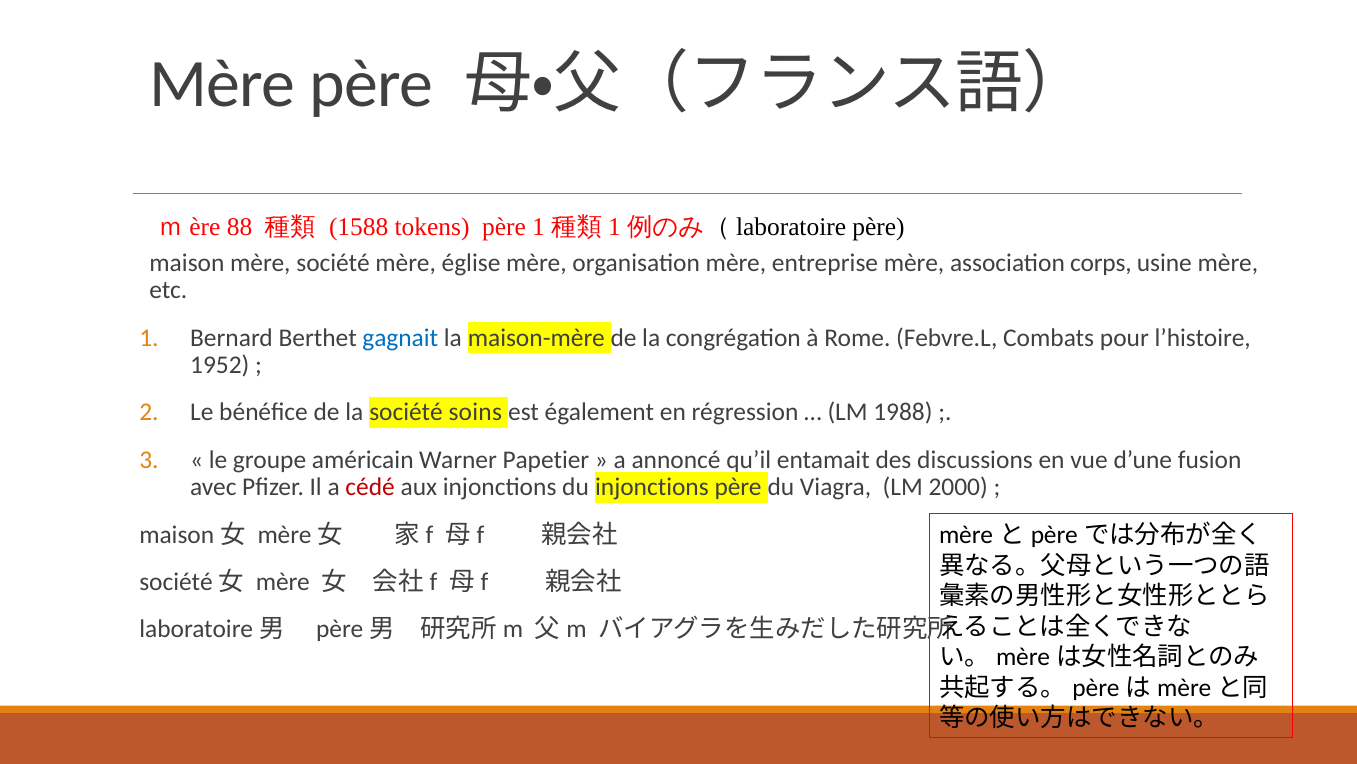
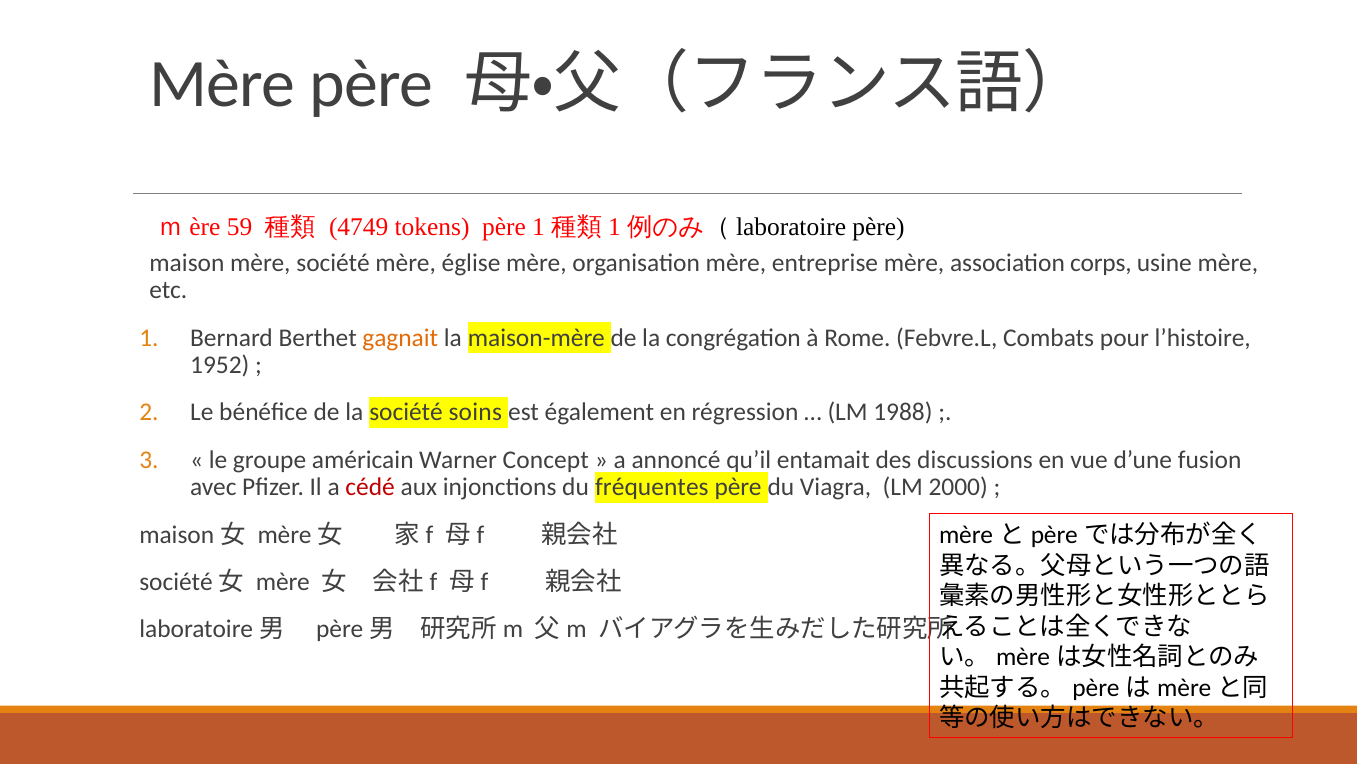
88: 88 -> 59
1588: 1588 -> 4749
gagnait colour: blue -> orange
Papetier: Papetier -> Concept
du injonctions: injonctions -> fréquentes
